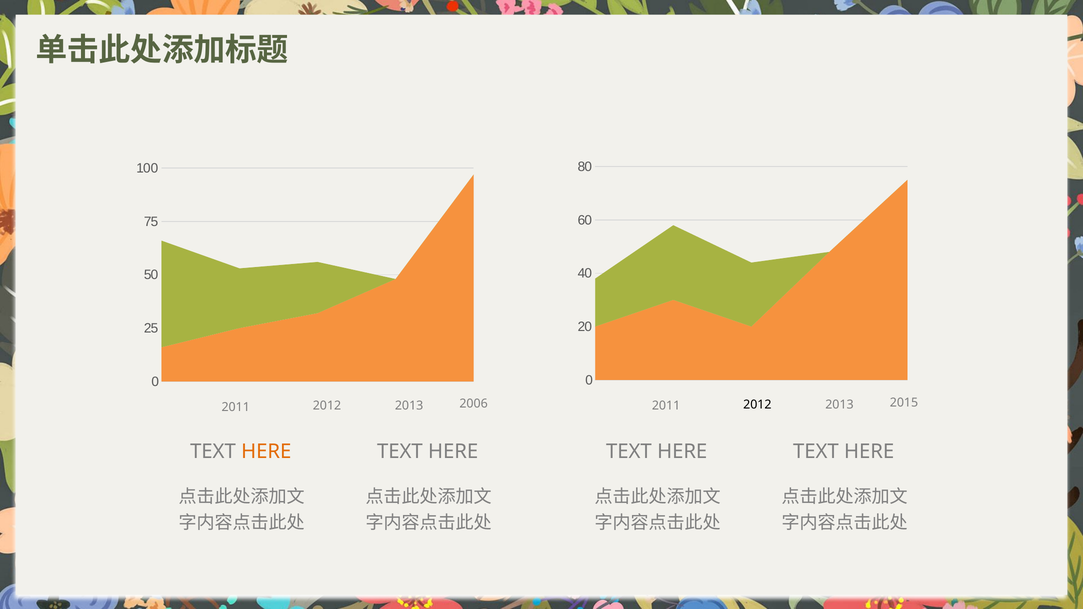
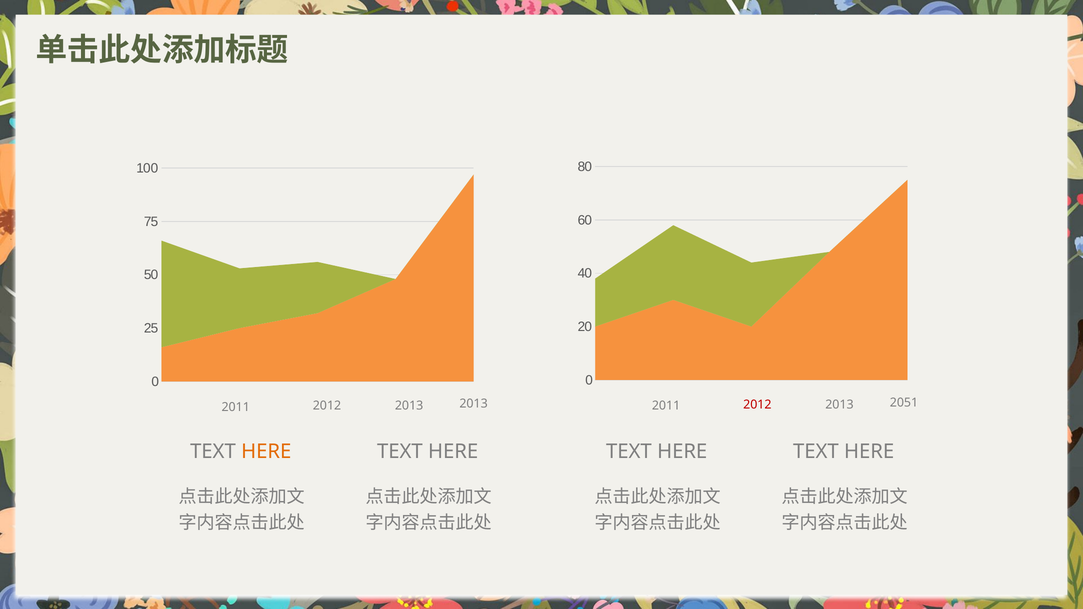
2013 2006: 2006 -> 2013
2012 at (757, 405) colour: black -> red
2015: 2015 -> 2051
